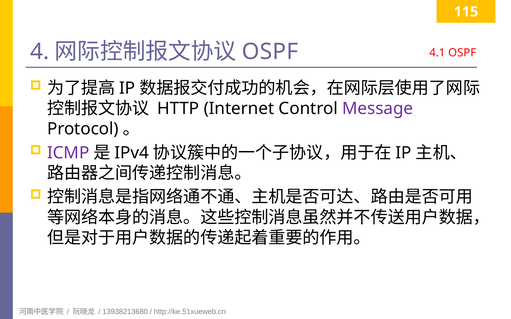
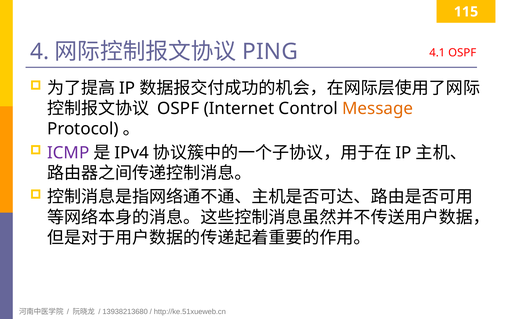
OSPF at (270, 52): OSPF -> PING
HTTP at (178, 109): HTTP -> OSPF
Message colour: purple -> orange
